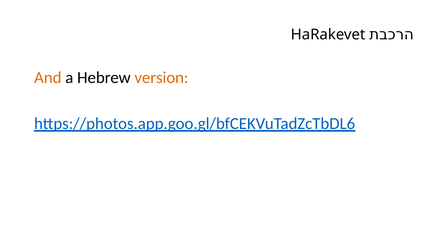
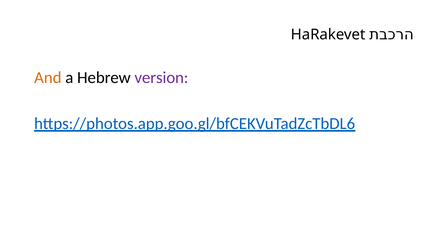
version colour: orange -> purple
